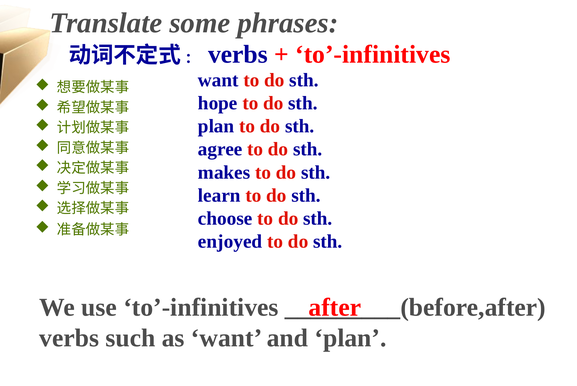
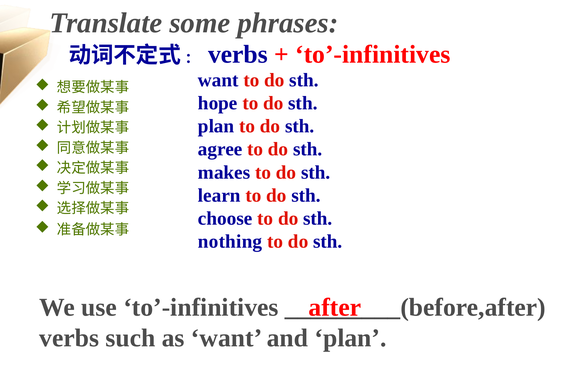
enjoyed: enjoyed -> nothing
